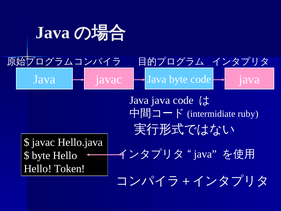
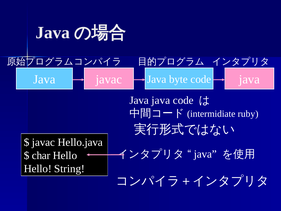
byte at (41, 155): byte -> char
Token: Token -> String
